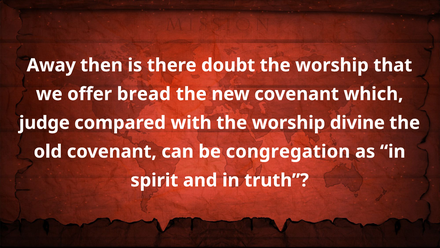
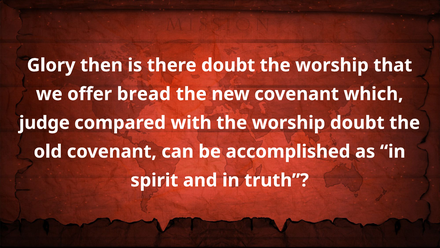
Away: Away -> Glory
worship divine: divine -> doubt
congregation: congregation -> accomplished
